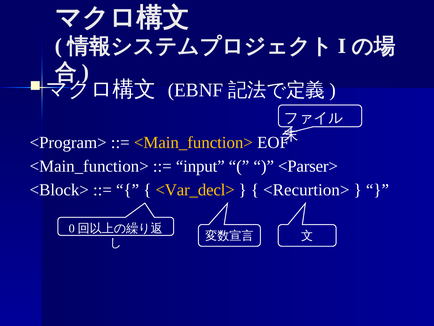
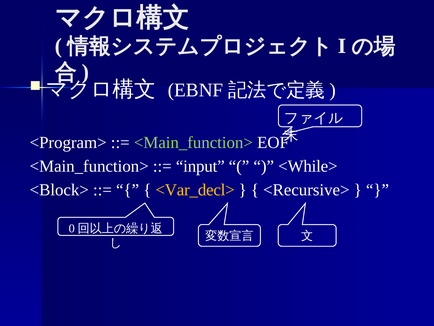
<Main_function> at (193, 142) colour: yellow -> light green
<Parser>: <Parser> -> <While>
<Recurtion>: <Recurtion> -> <Recursive>
